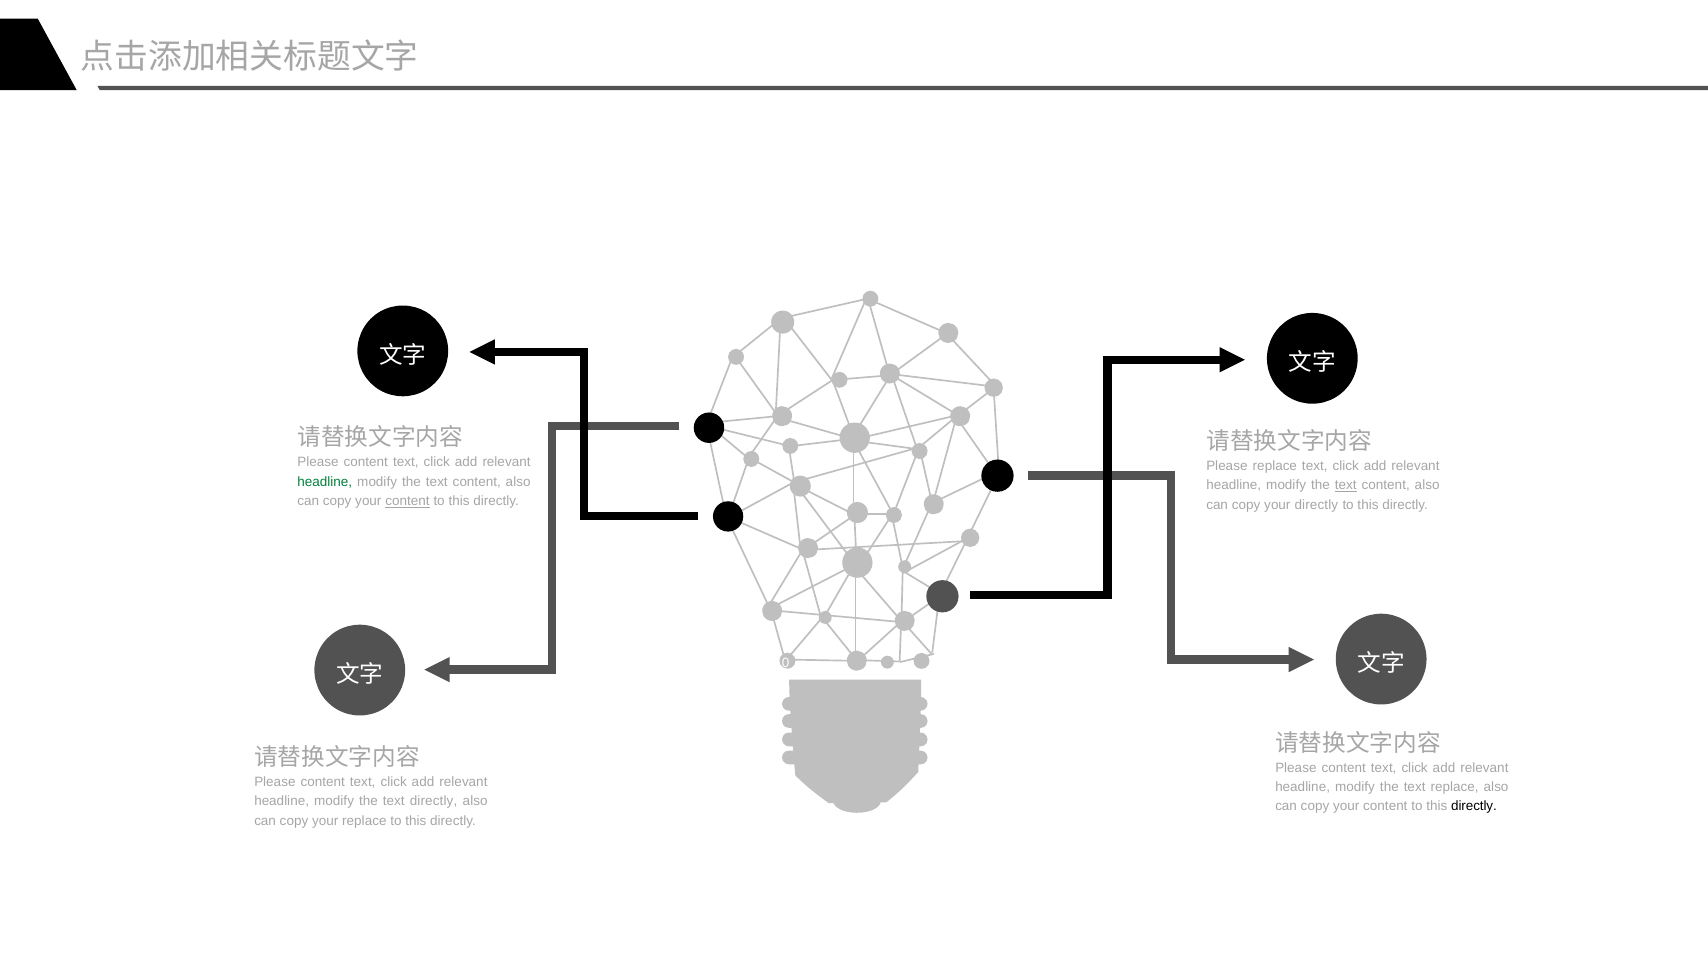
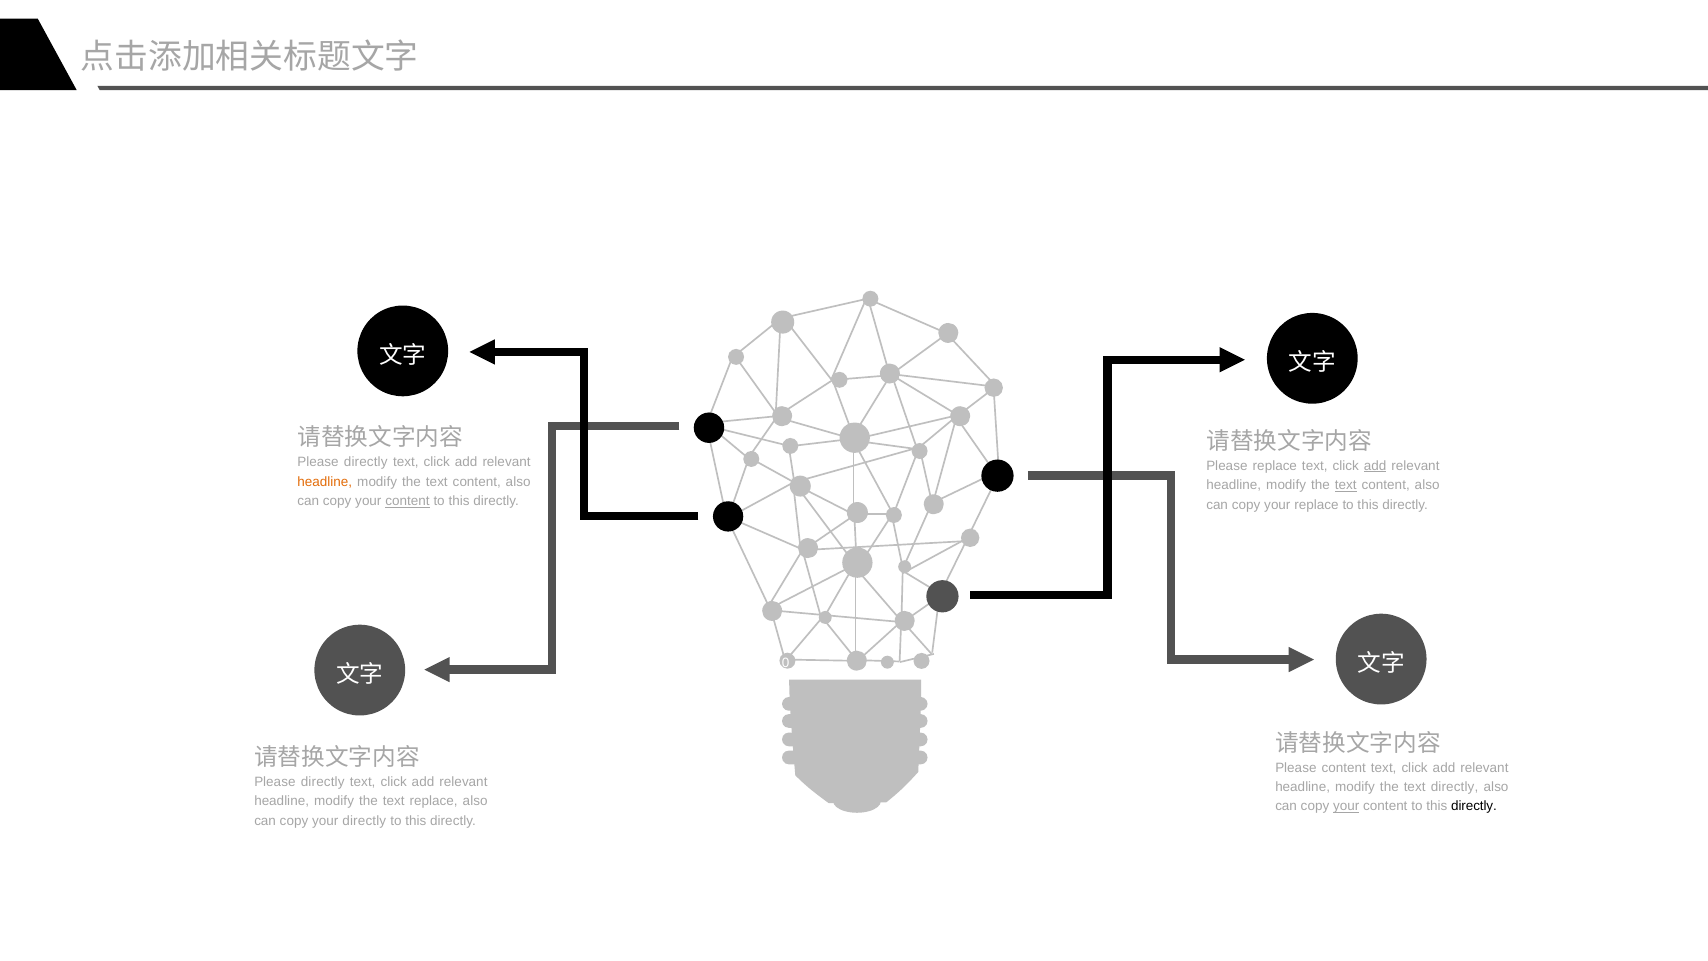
content at (366, 462): content -> directly
add at (1375, 466) underline: none -> present
headline at (325, 482) colour: green -> orange
directly at (1316, 505): directly -> replace
content at (323, 782): content -> directly
text replace: replace -> directly
text directly: directly -> replace
your at (1346, 806) underline: none -> present
your replace: replace -> directly
